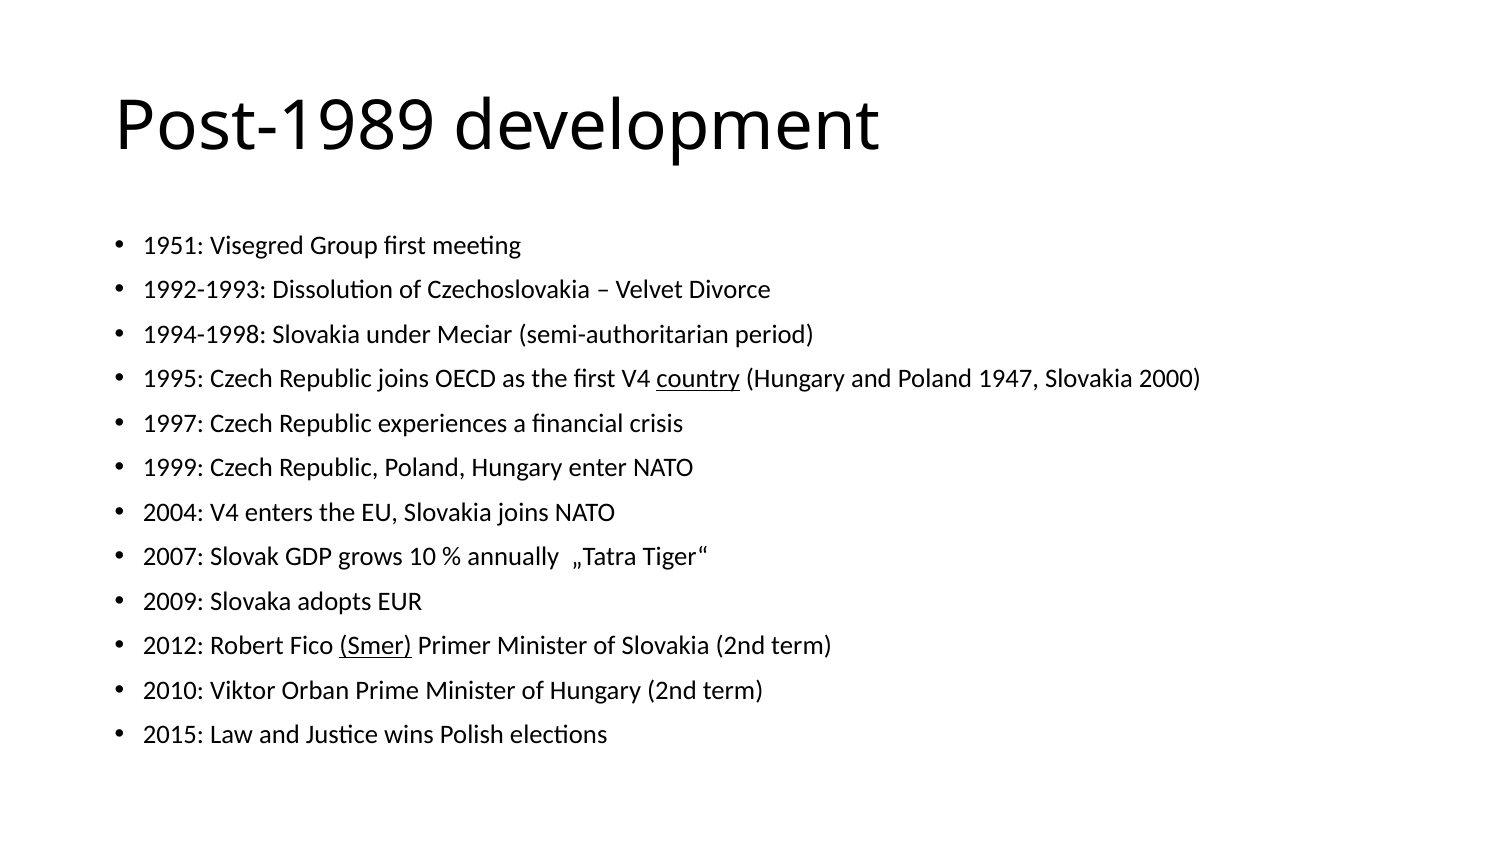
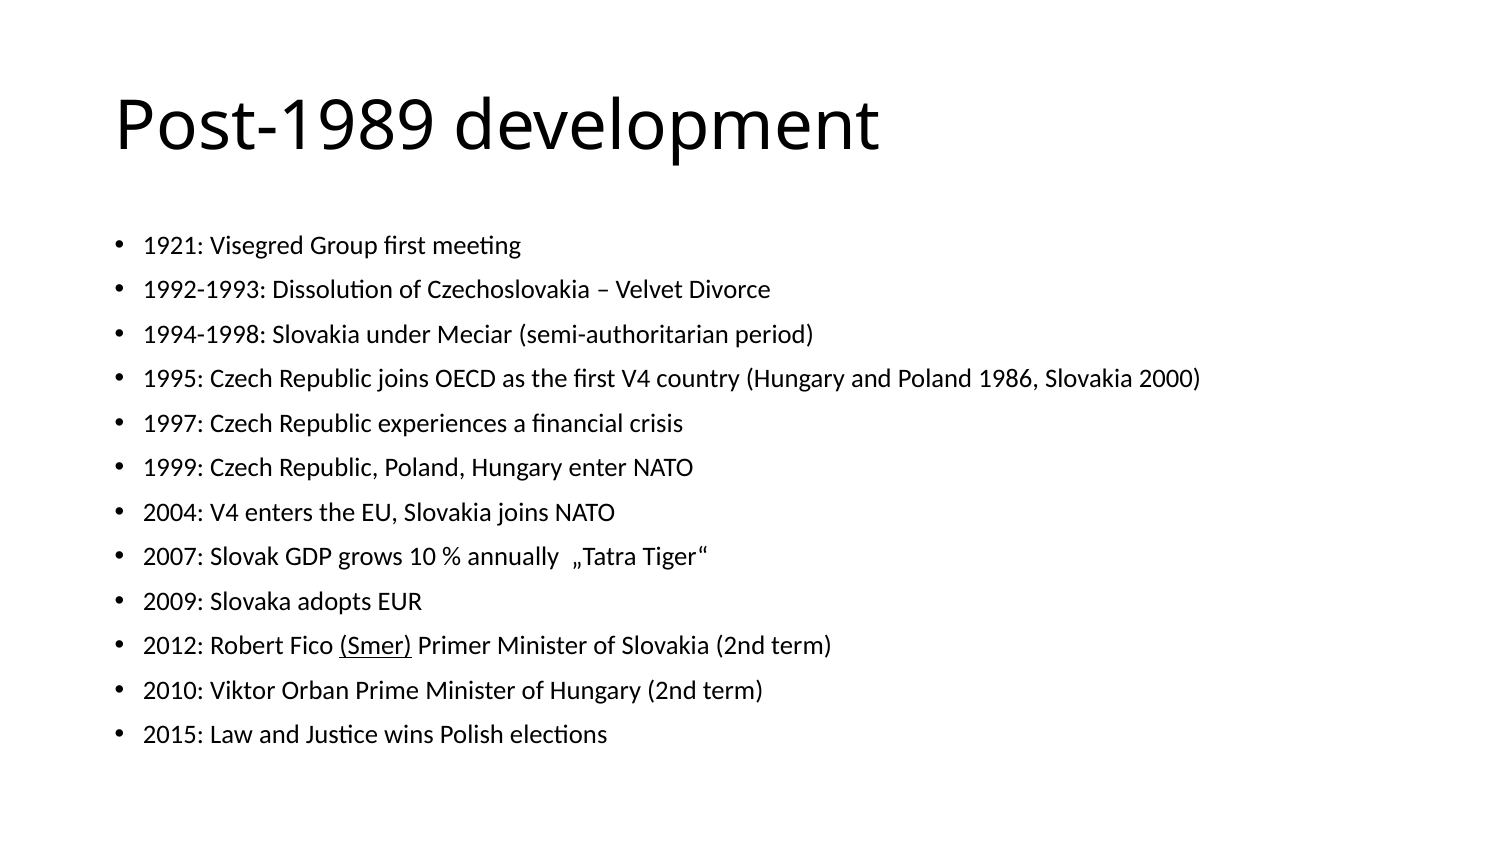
1951: 1951 -> 1921
country underline: present -> none
1947: 1947 -> 1986
